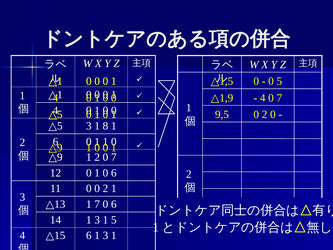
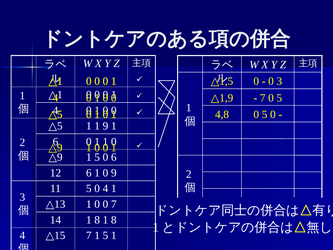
0 5: 5 -> 3
4 at (263, 98): 4 -> 7
7 at (279, 98): 7 -> 5
9,5: 9,5 -> 4,8
2 at (265, 114): 2 -> 5
△5 3: 3 -> 1
1 8: 8 -> 9
△9 1 2: 2 -> 5
7 at (114, 157): 7 -> 6
12 0: 0 -> 6
1 0 6: 6 -> 9
11 0: 0 -> 5
2 at (105, 188): 2 -> 4
△13 1 7: 7 -> 0
6 at (114, 204): 6 -> 7
14 1 3: 3 -> 8
5 at (114, 220): 5 -> 8
△15 6: 6 -> 7
3 at (105, 235): 3 -> 5
